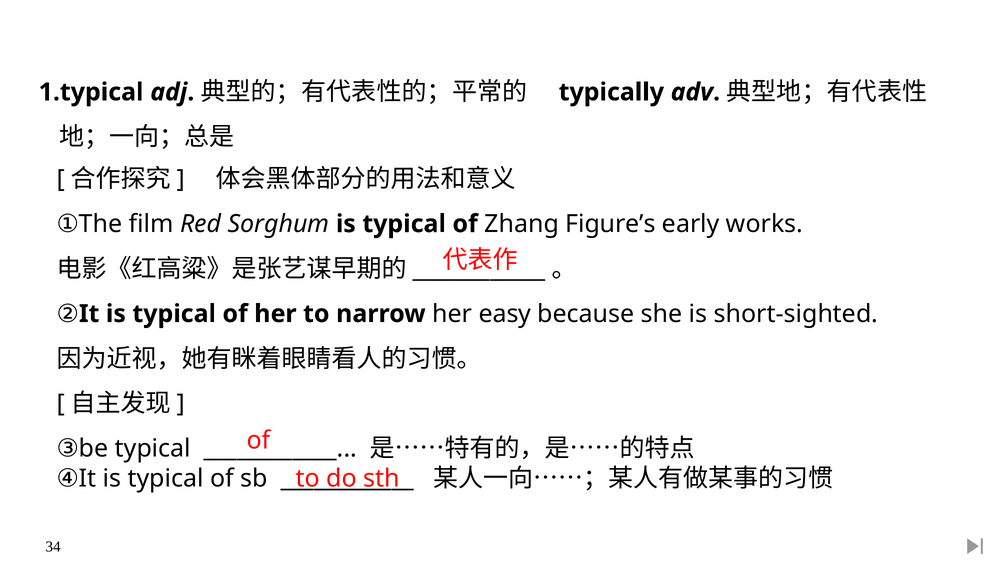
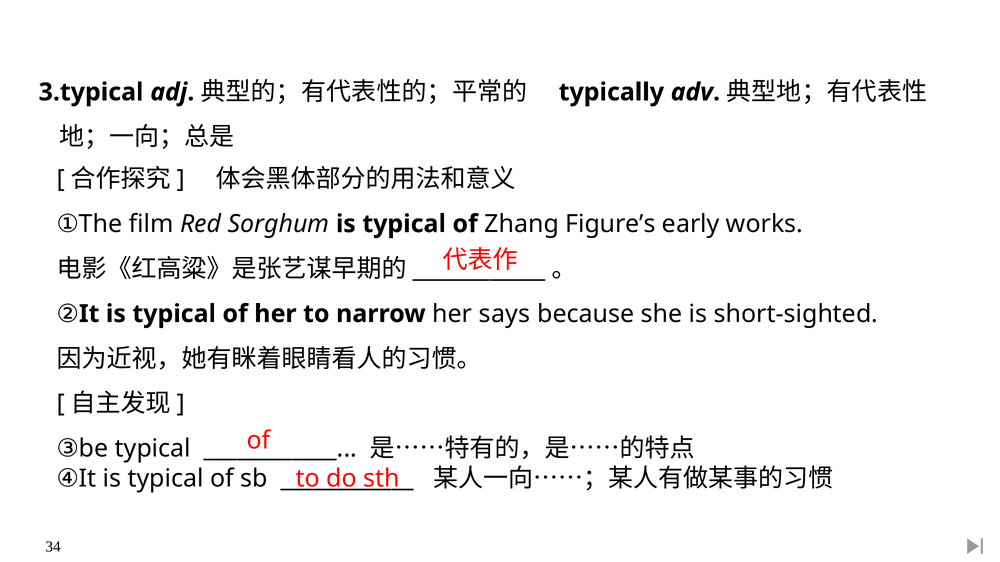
1.typical: 1.typical -> 3.typical
easy: easy -> says
